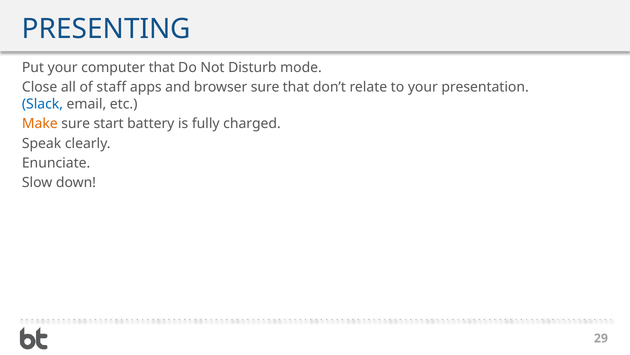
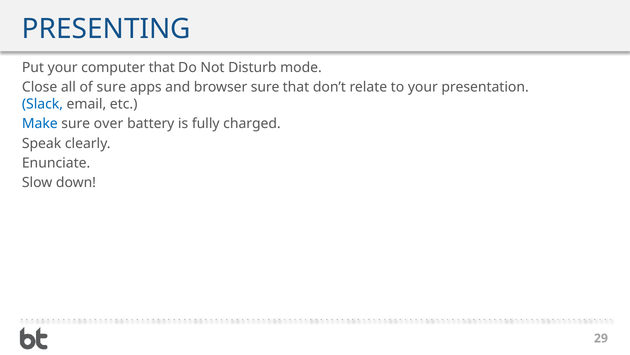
of staff: staff -> sure
Make colour: orange -> blue
start: start -> over
